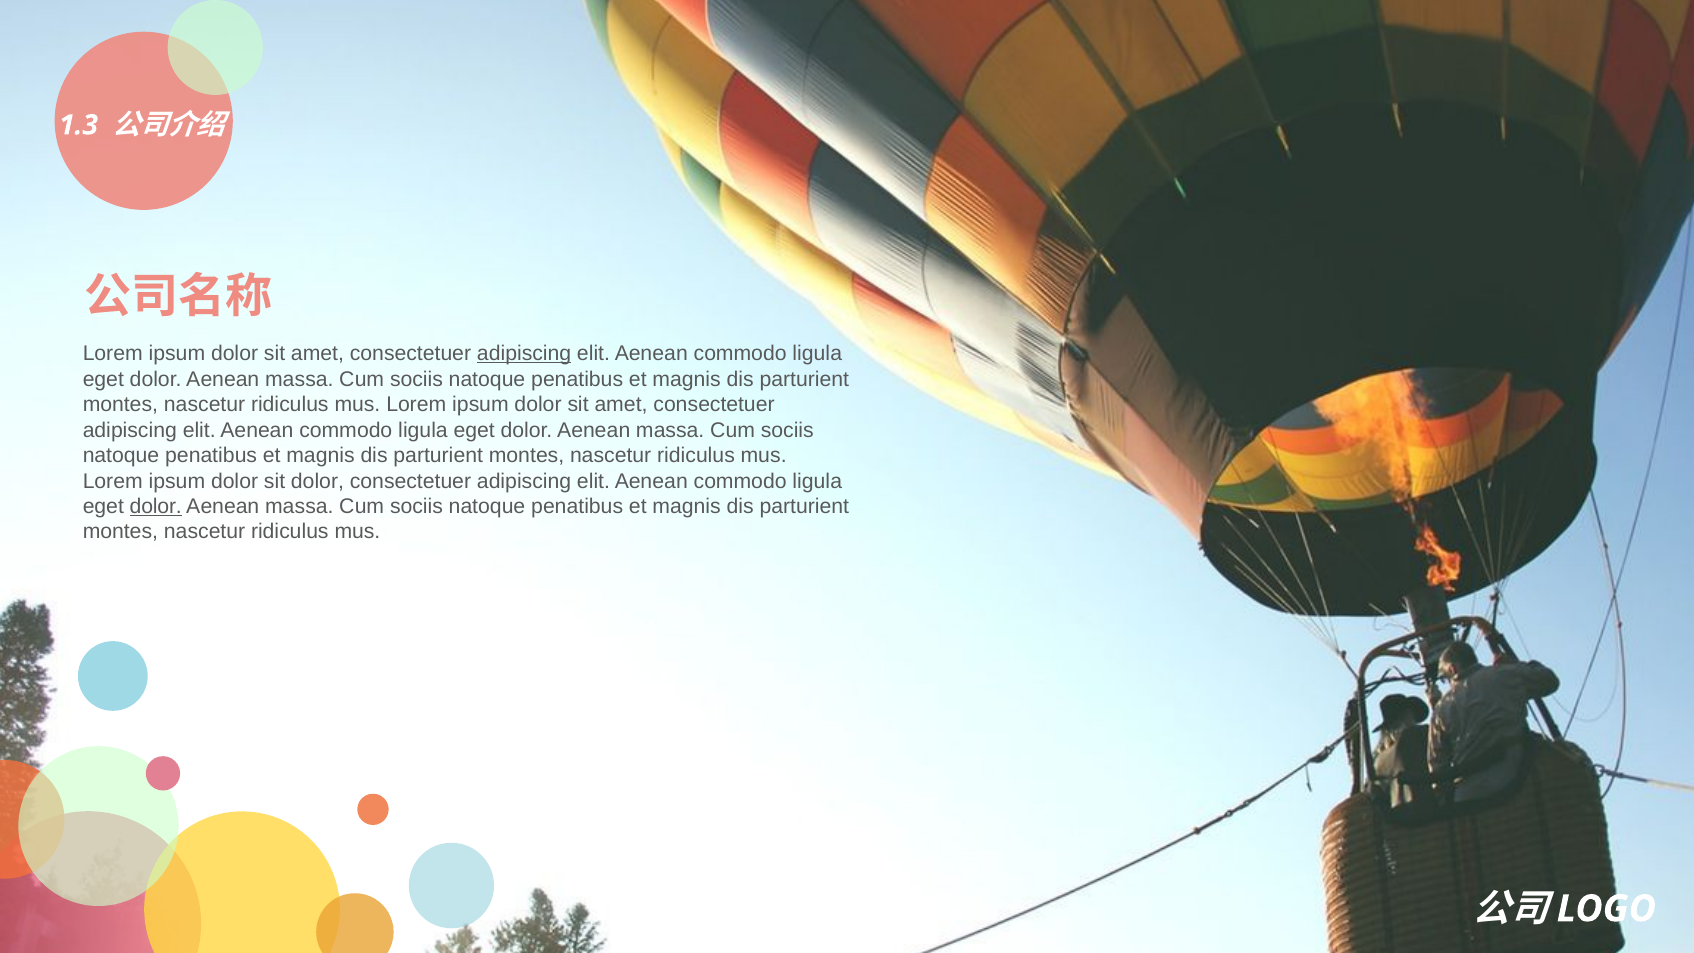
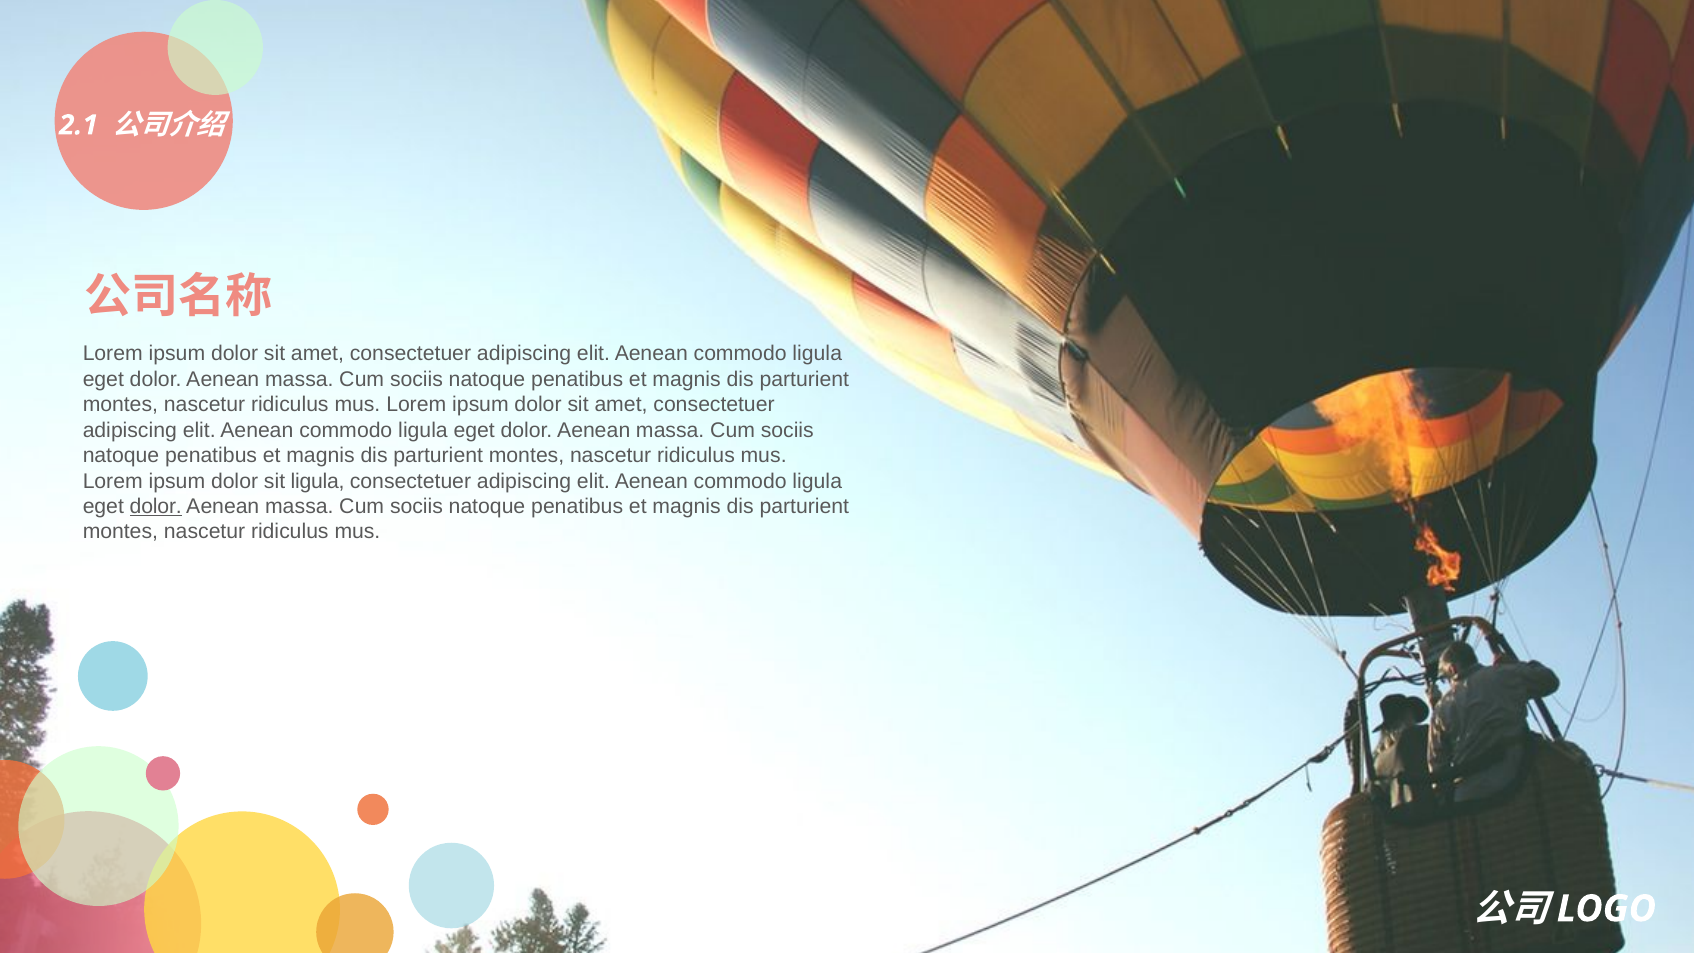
1.3: 1.3 -> 2.1
adipiscing at (524, 354) underline: present -> none
sit dolor: dolor -> ligula
